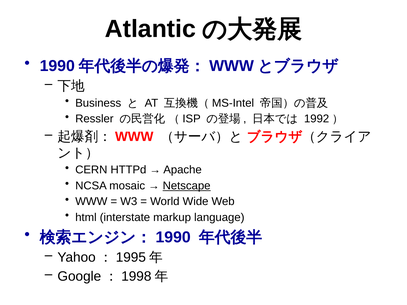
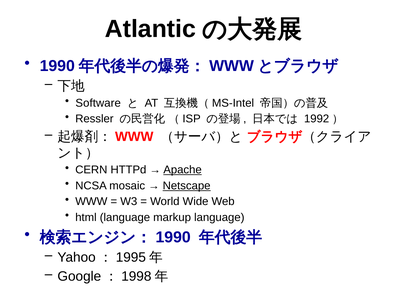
Business: Business -> Software
Apache underline: none -> present
html interstate: interstate -> language
